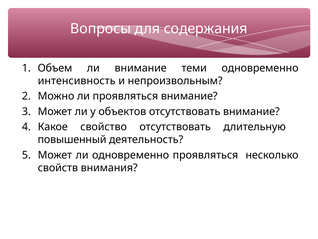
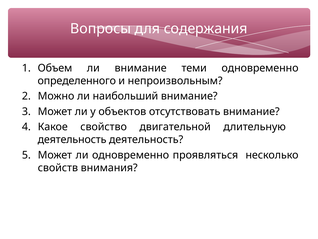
интенсивность: интенсивность -> определенного
ли проявляться: проявляться -> наибольший
свойство отсутствовать: отсутствовать -> двигательной
повышенный at (72, 139): повышенный -> деятельность
